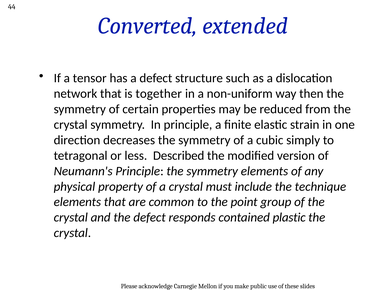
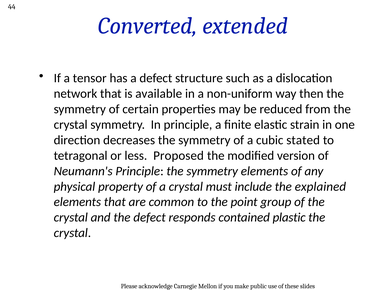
together: together -> available
simply: simply -> stated
Described: Described -> Proposed
technique: technique -> explained
